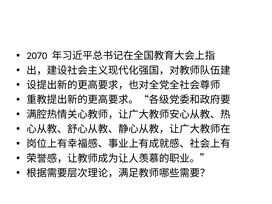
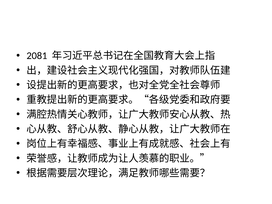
2070: 2070 -> 2081
